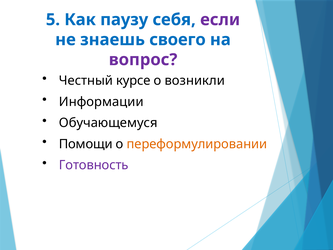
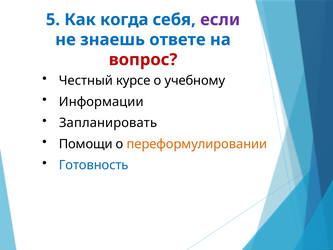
паузу: паузу -> когда
своего: своего -> ответе
вопрос colour: purple -> red
возникли: возникли -> учебному
Обучающемуся: Обучающемуся -> Запланировать
Готовность colour: purple -> blue
